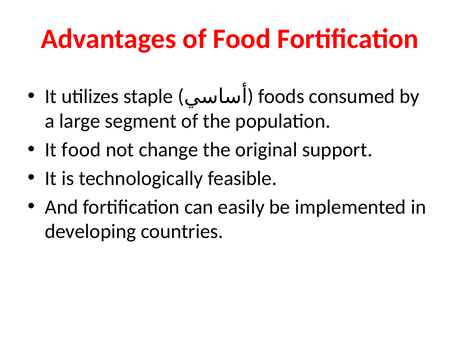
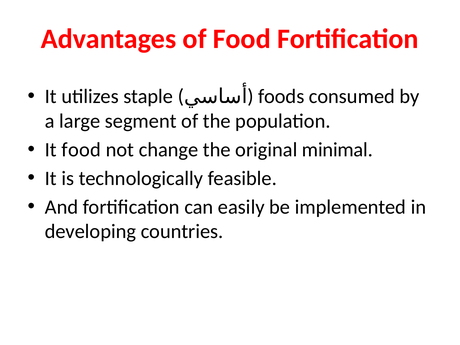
support: support -> minimal
